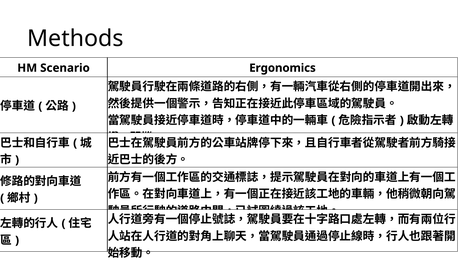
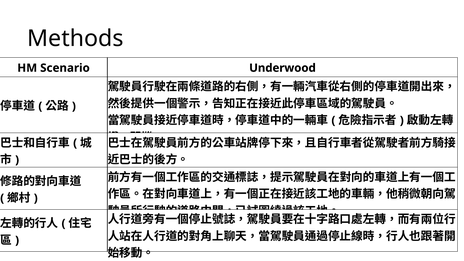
Ergonomics: Ergonomics -> Underwood
